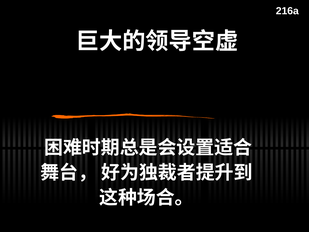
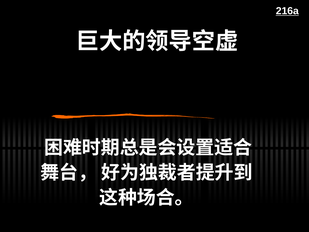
216a underline: none -> present
